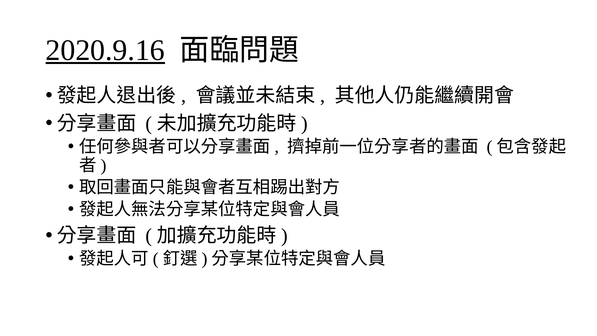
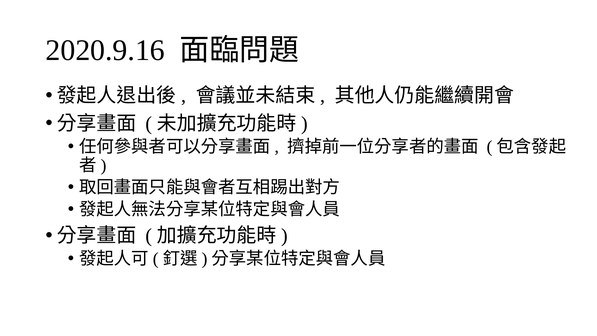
2020.9.16 underline: present -> none
